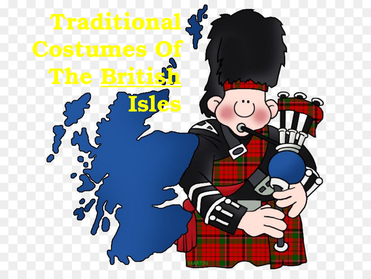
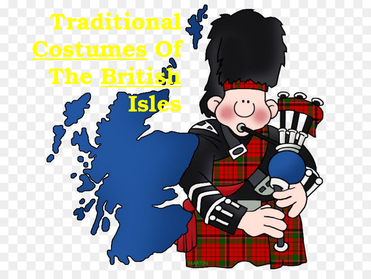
Costumes underline: none -> present
